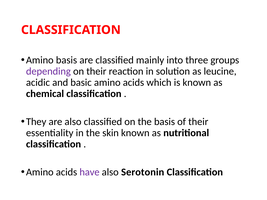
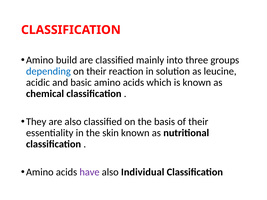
Amino basis: basis -> build
depending colour: purple -> blue
Serotonin: Serotonin -> Individual
